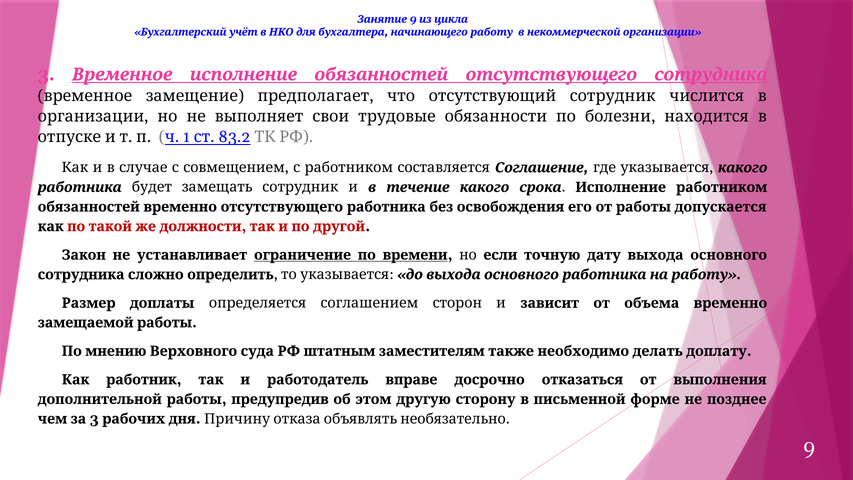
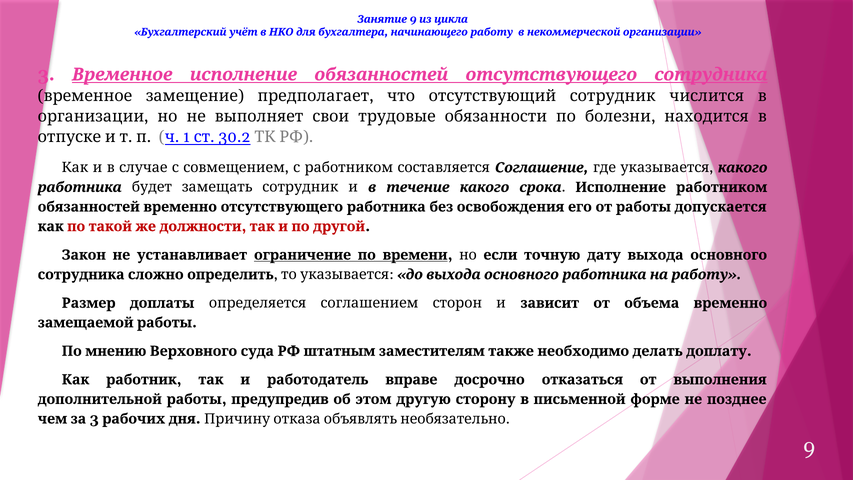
83.2: 83.2 -> 30.2
